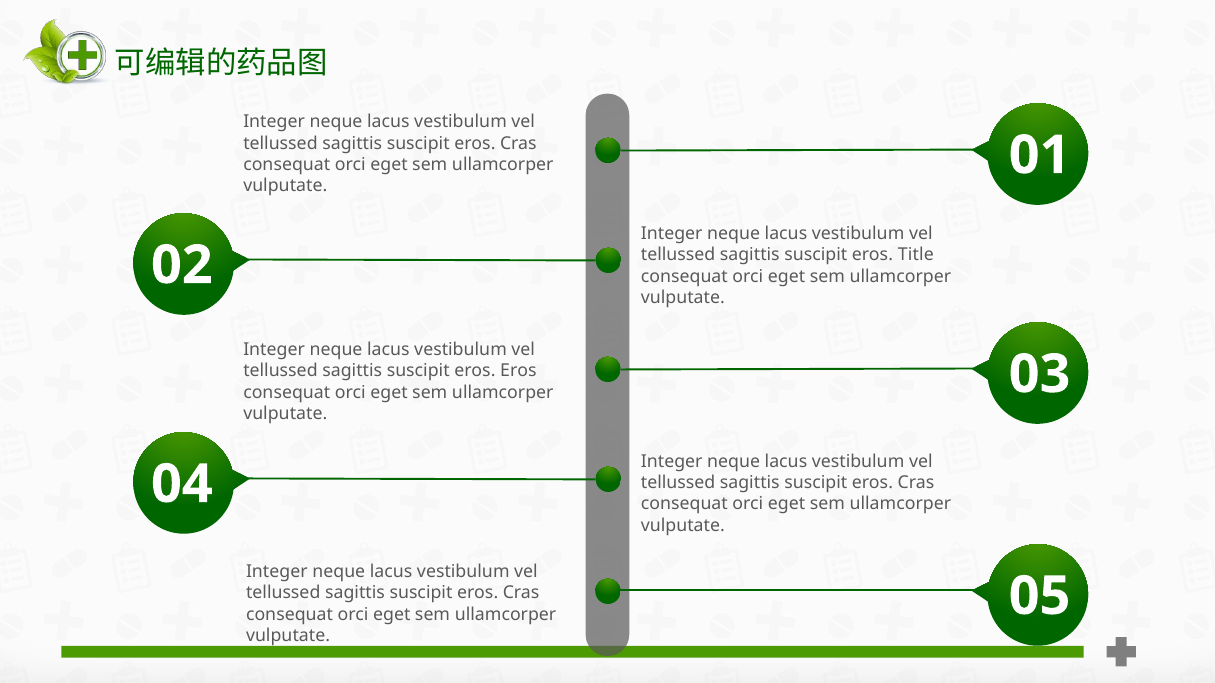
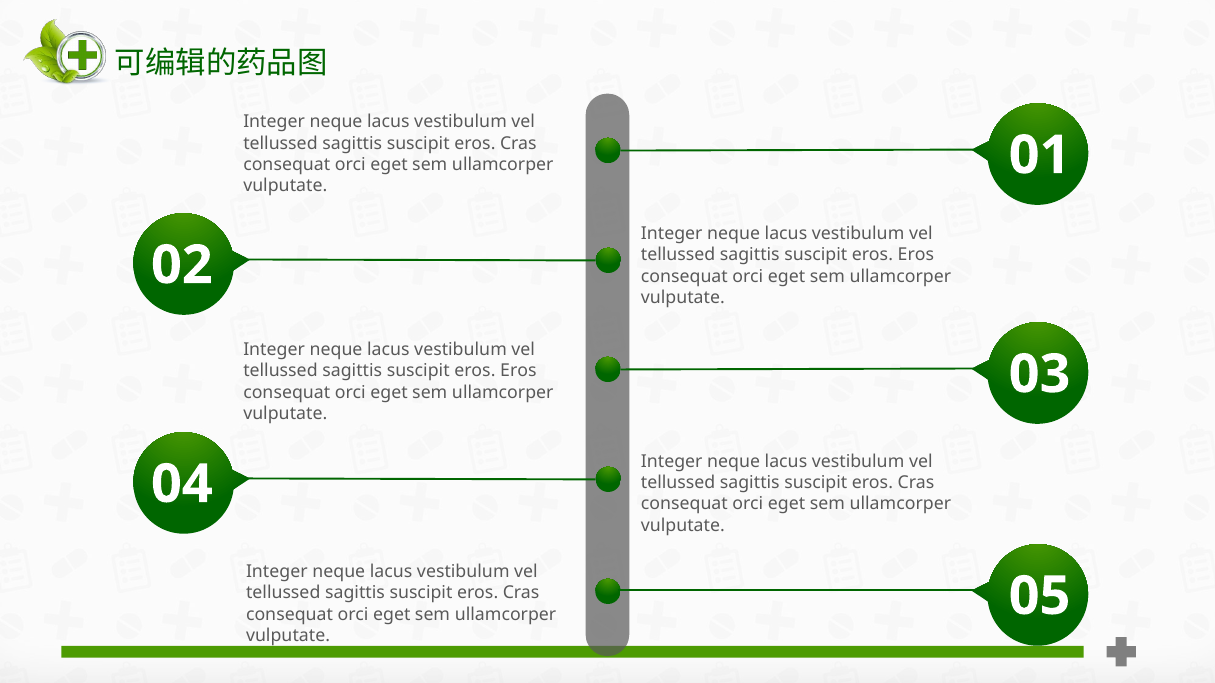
Title at (916, 255): Title -> Eros
